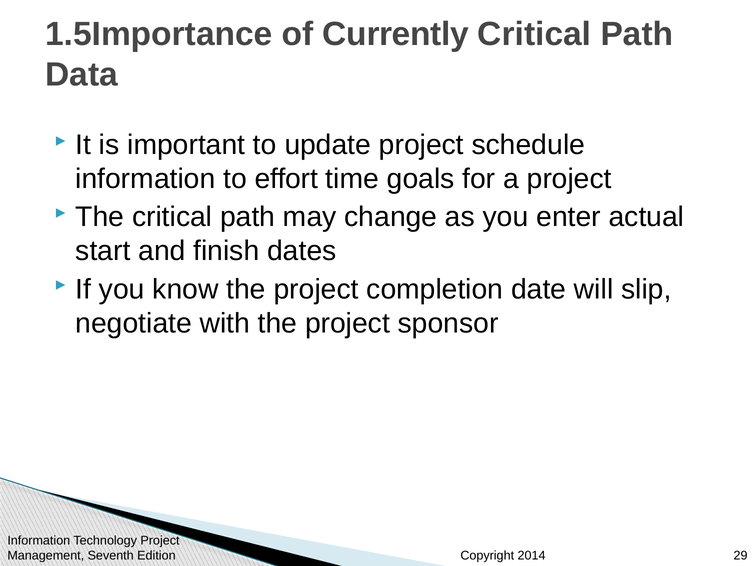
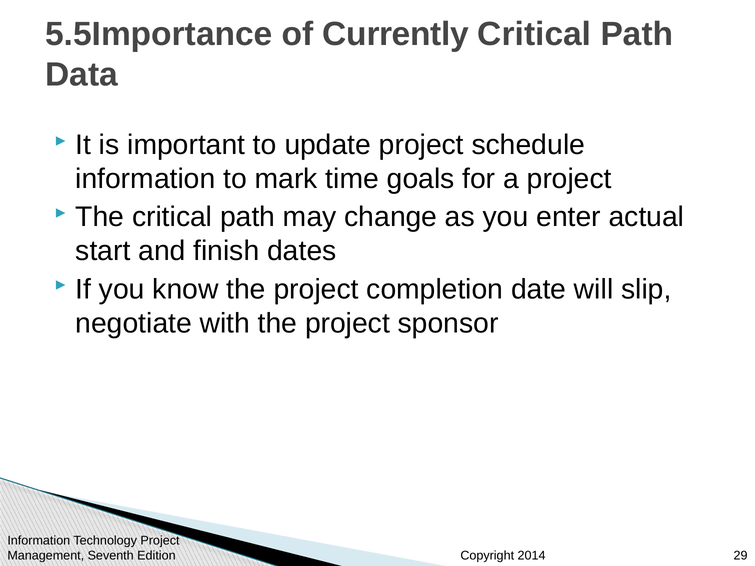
1.5Importance: 1.5Importance -> 5.5Importance
effort: effort -> mark
